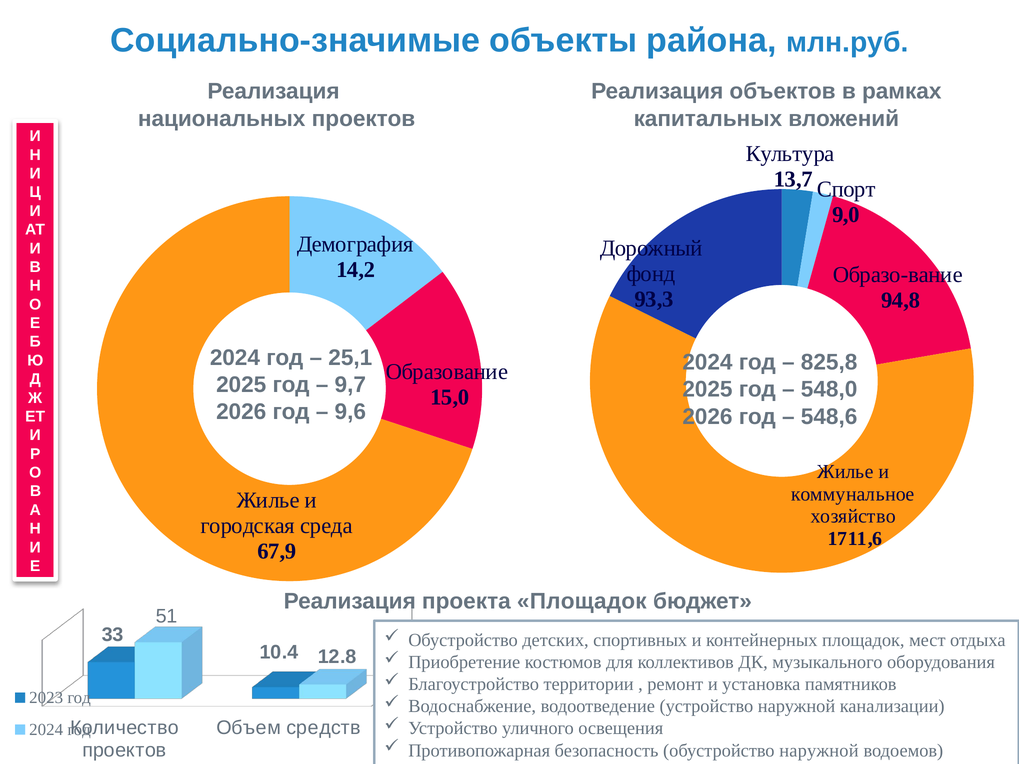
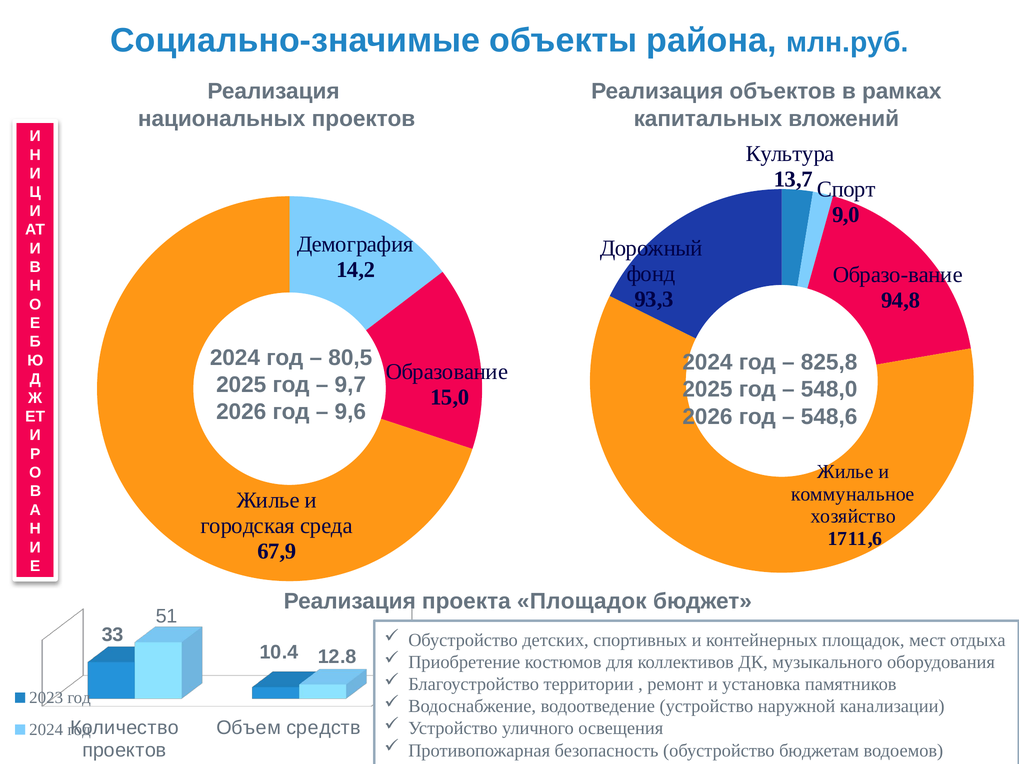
25,1: 25,1 -> 80,5
обустройство наружной: наружной -> бюджетам
